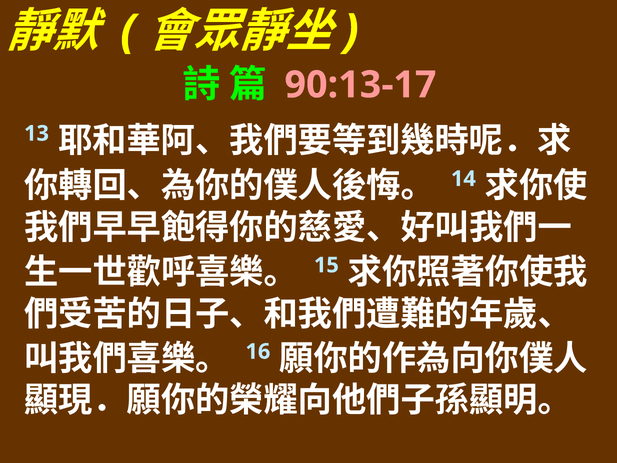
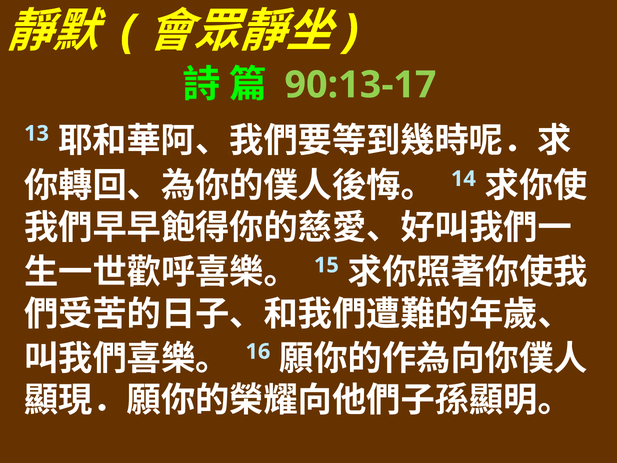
90:13-17 colour: pink -> light green
